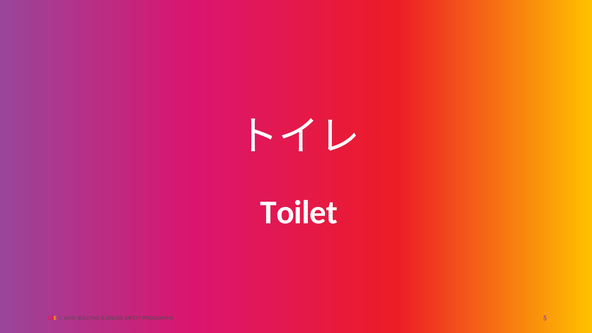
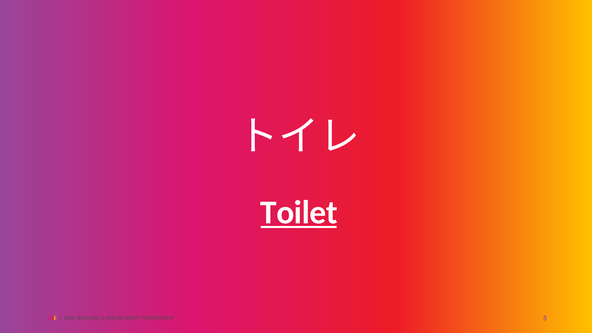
Toilet underline: none -> present
